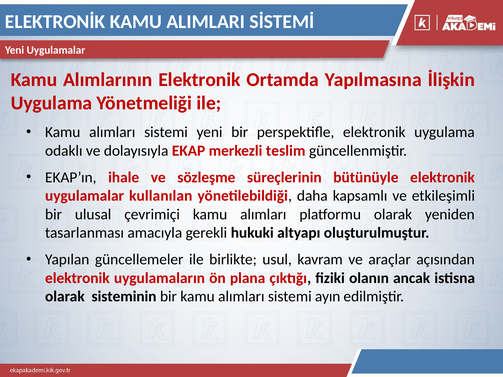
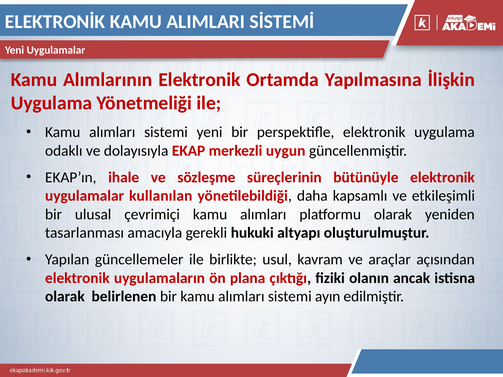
teslim: teslim -> uygun
sisteminin: sisteminin -> belirlenen
